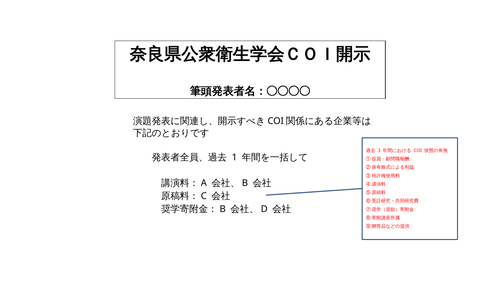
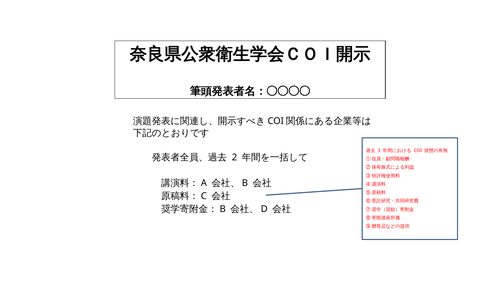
1: 1 -> 2
